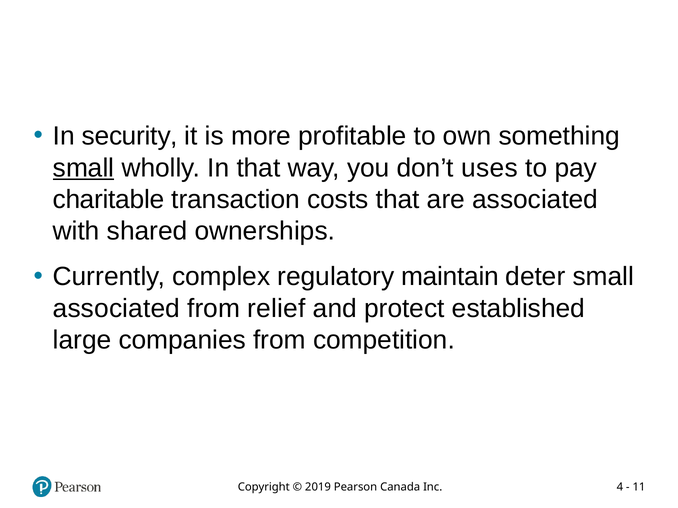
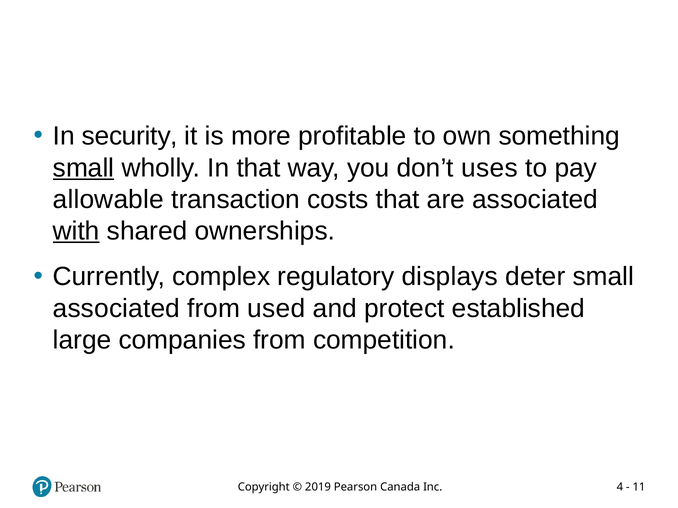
charitable: charitable -> allowable
with underline: none -> present
maintain: maintain -> displays
relief: relief -> used
